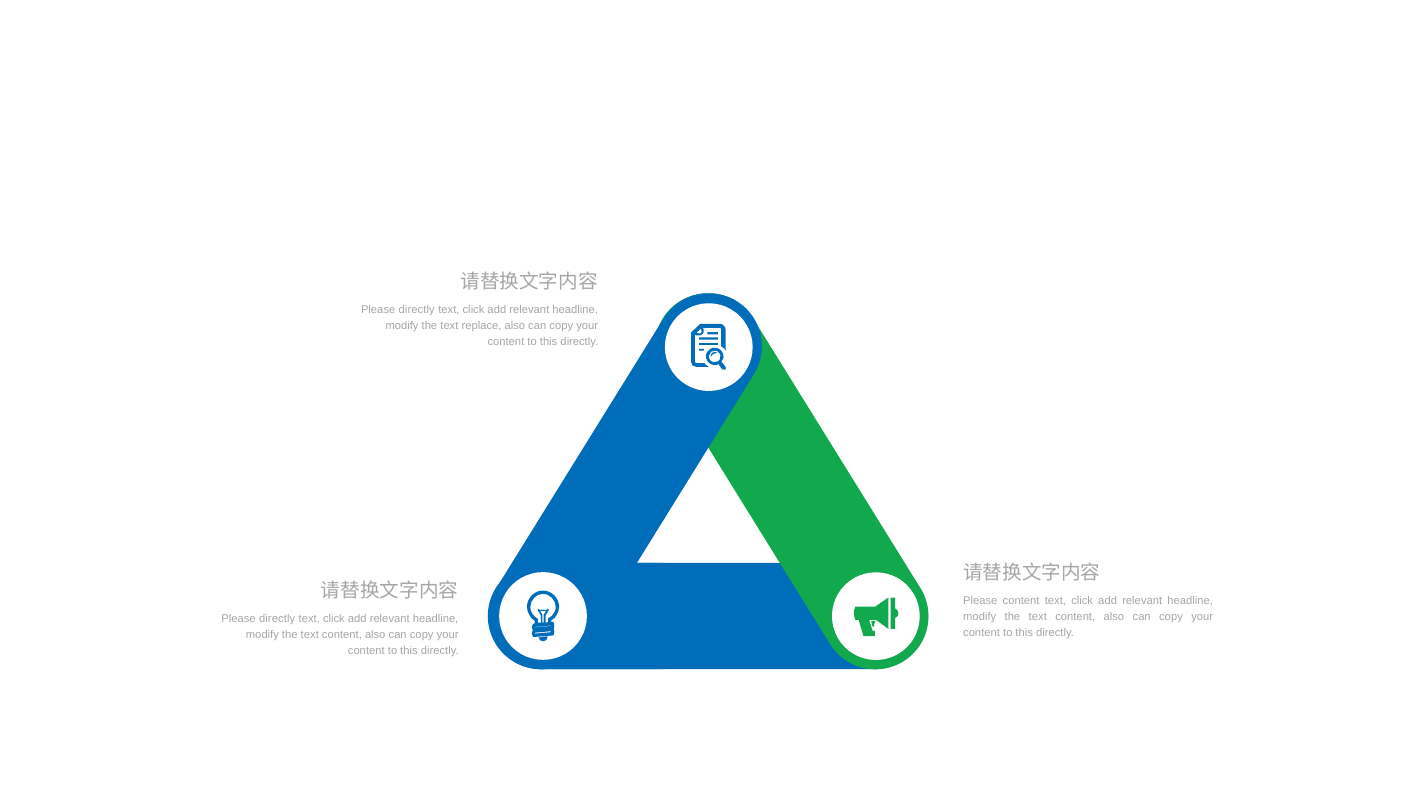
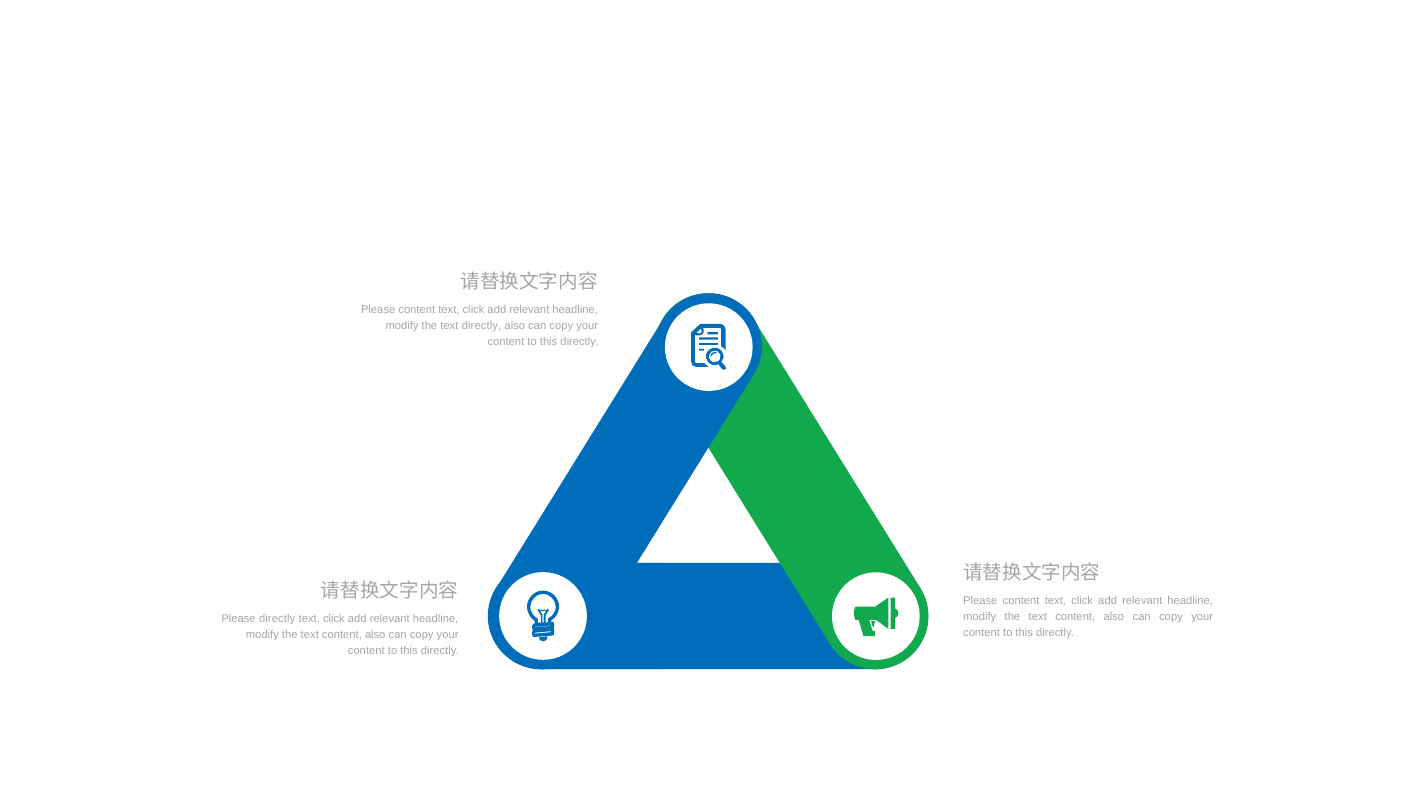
directly at (417, 310): directly -> content
text replace: replace -> directly
